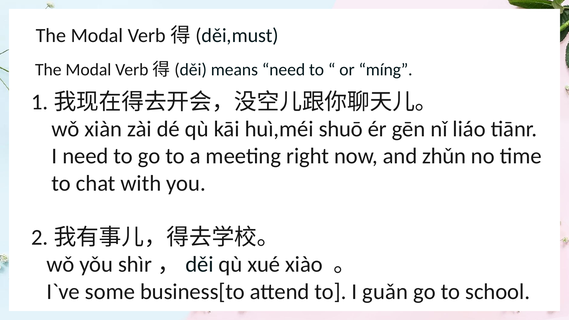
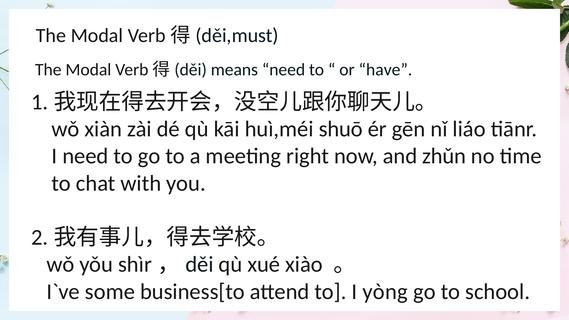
míng: míng -> have
guǎn: guǎn -> yòng
